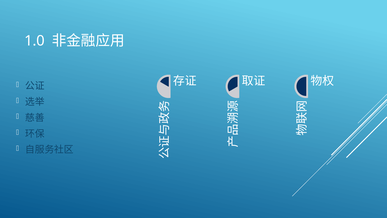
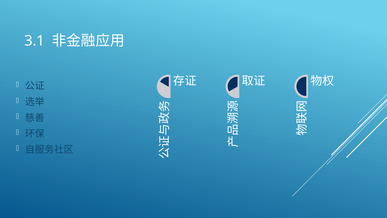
1.0: 1.0 -> 3.1
